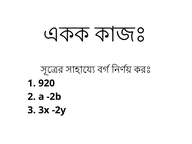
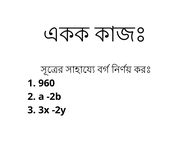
920: 920 -> 960
